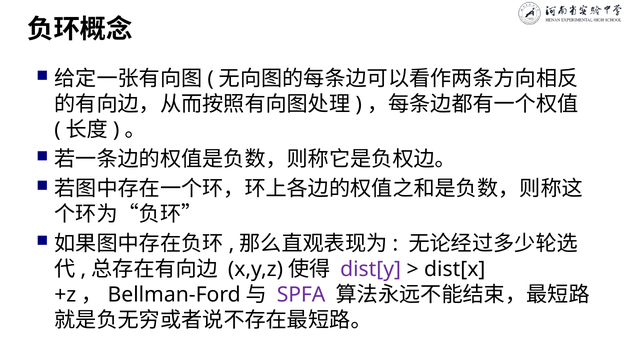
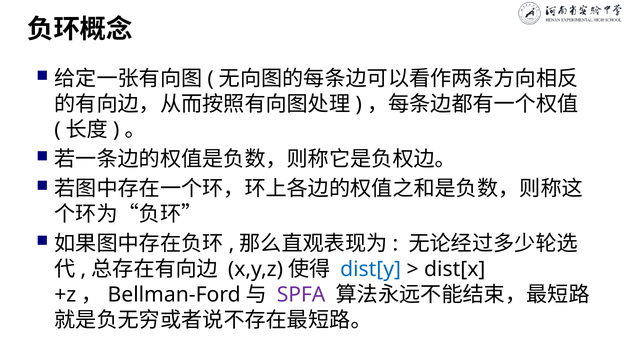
dist[y colour: purple -> blue
